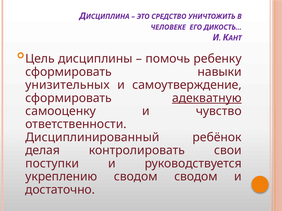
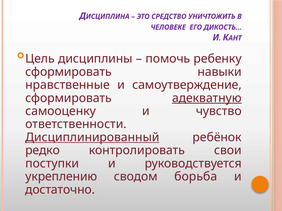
унизительных: унизительных -> нравственные
Дисциплинированный underline: none -> present
делая: делая -> редко
сводом сводом: сводом -> борьба
